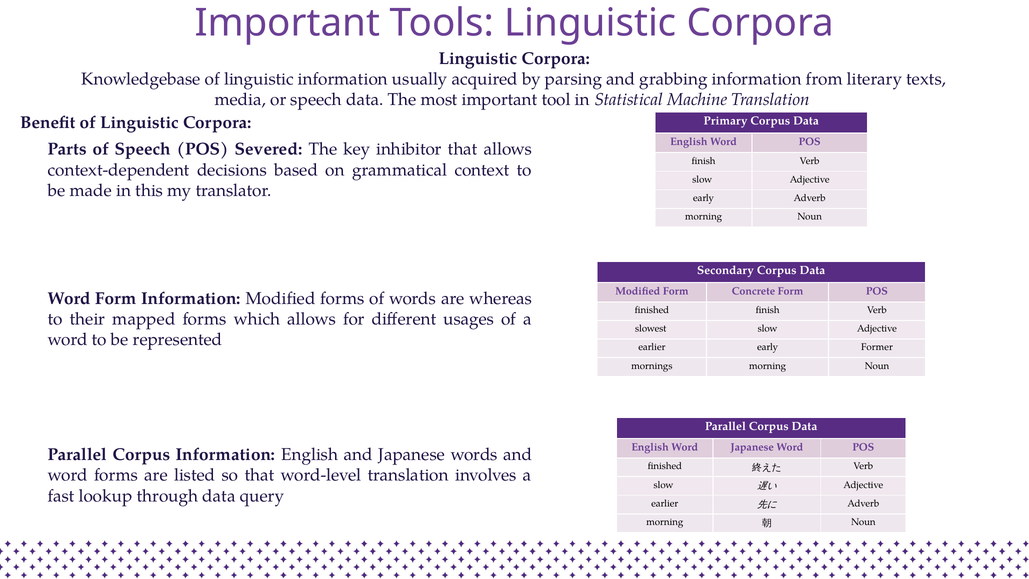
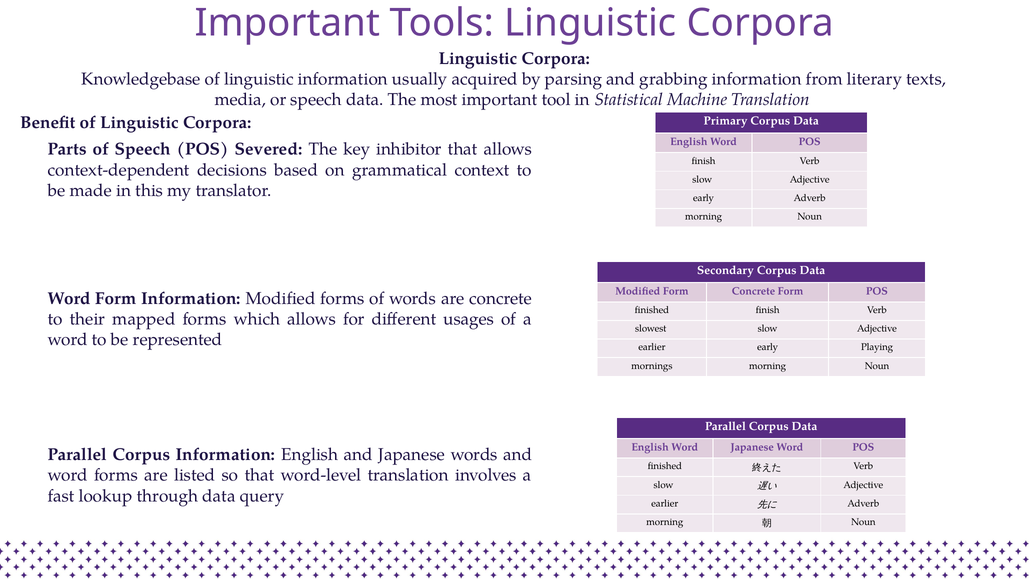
are whereas: whereas -> concrete
Former: Former -> Playing
